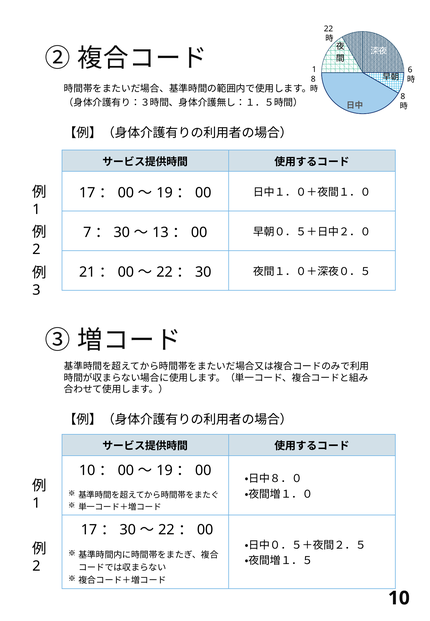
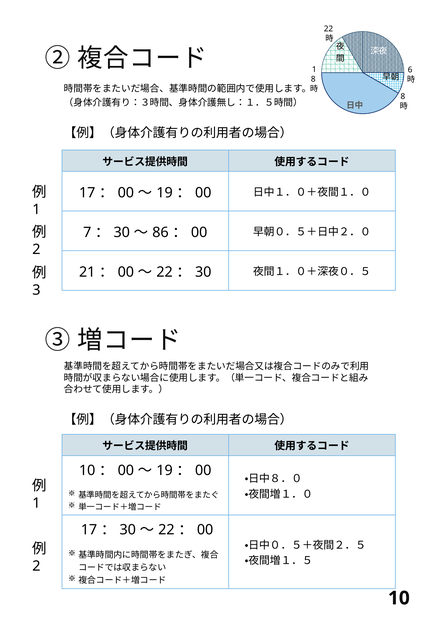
13: 13 -> 86
